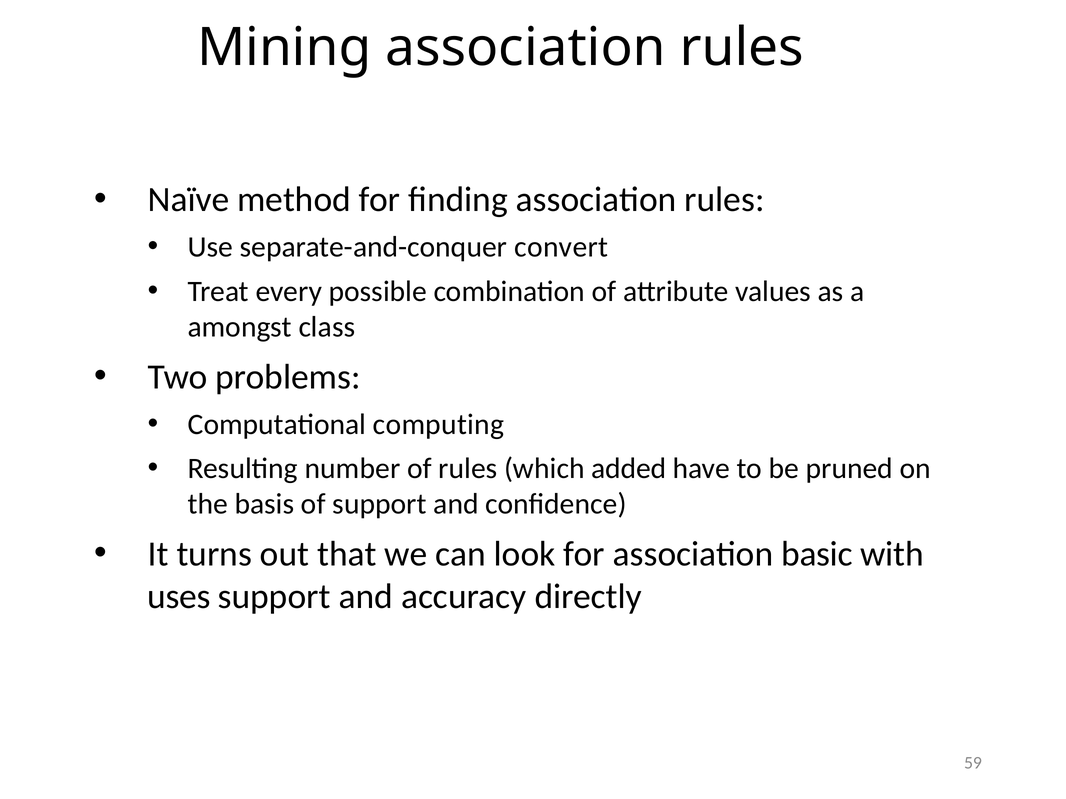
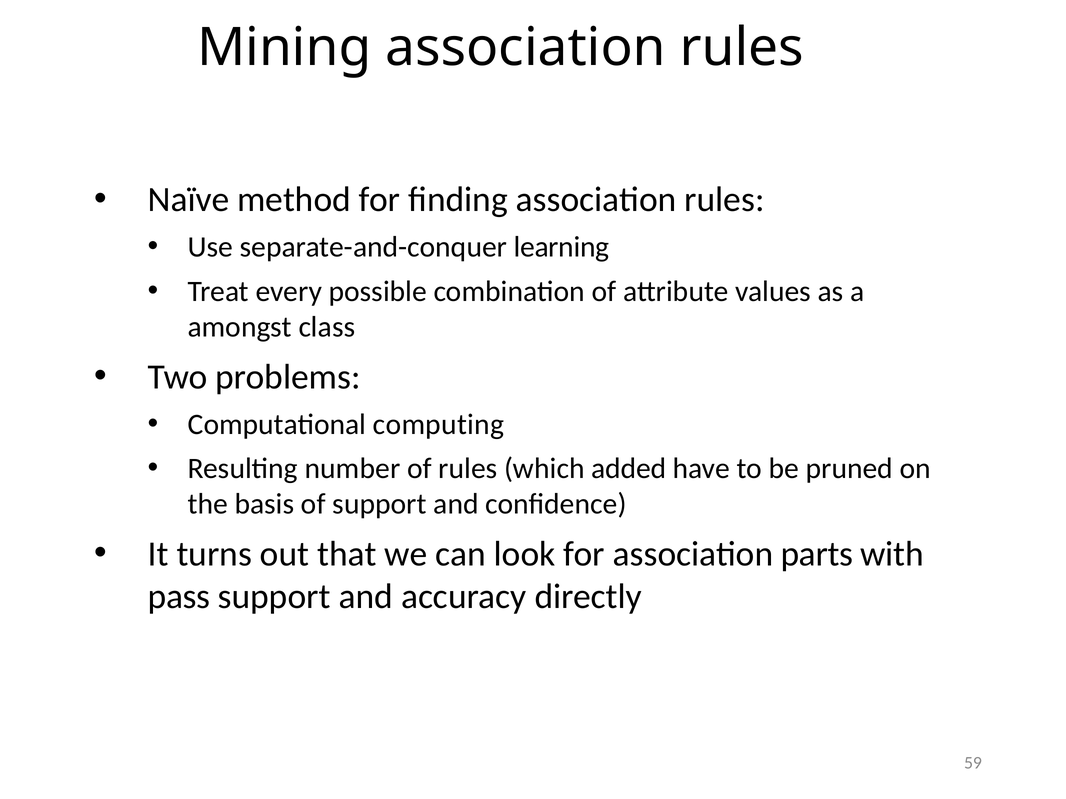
convert: convert -> learning
basic: basic -> parts
uses: uses -> pass
